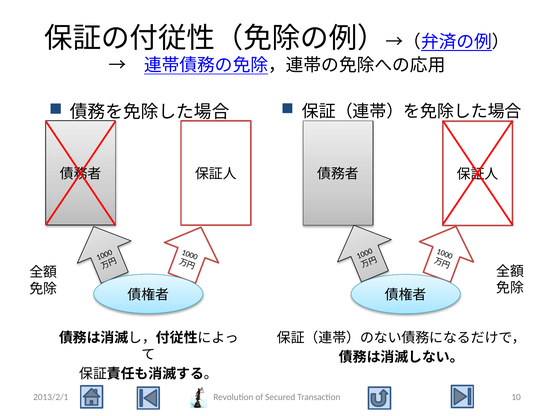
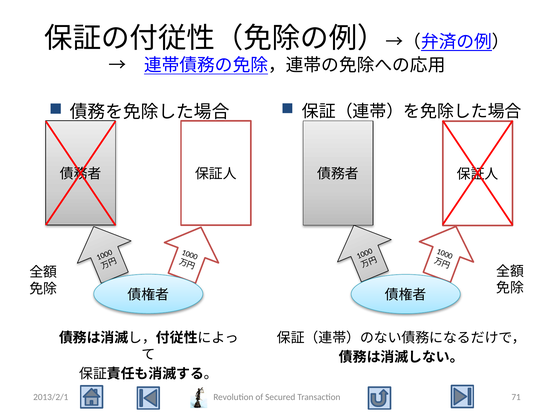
10: 10 -> 71
